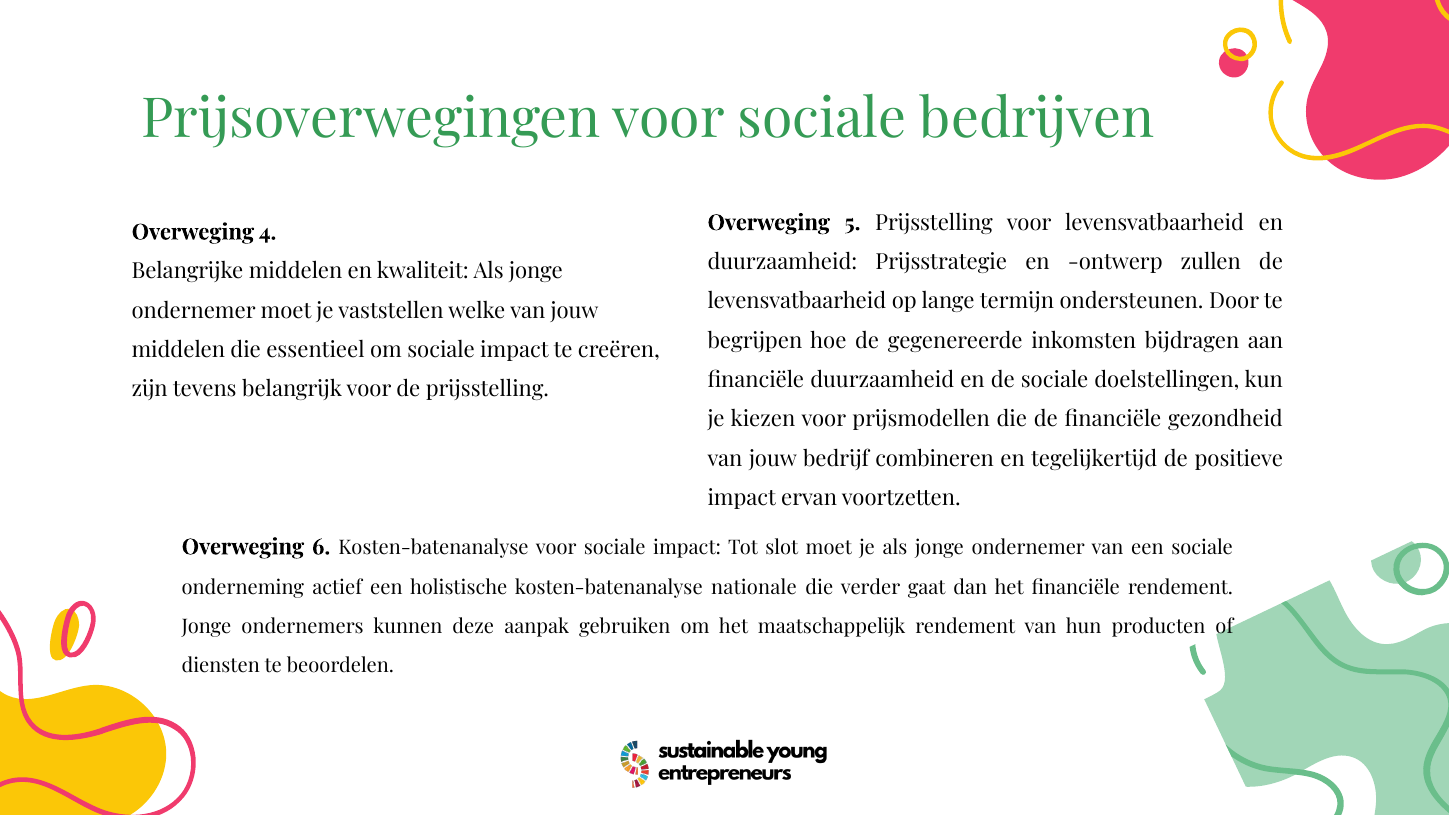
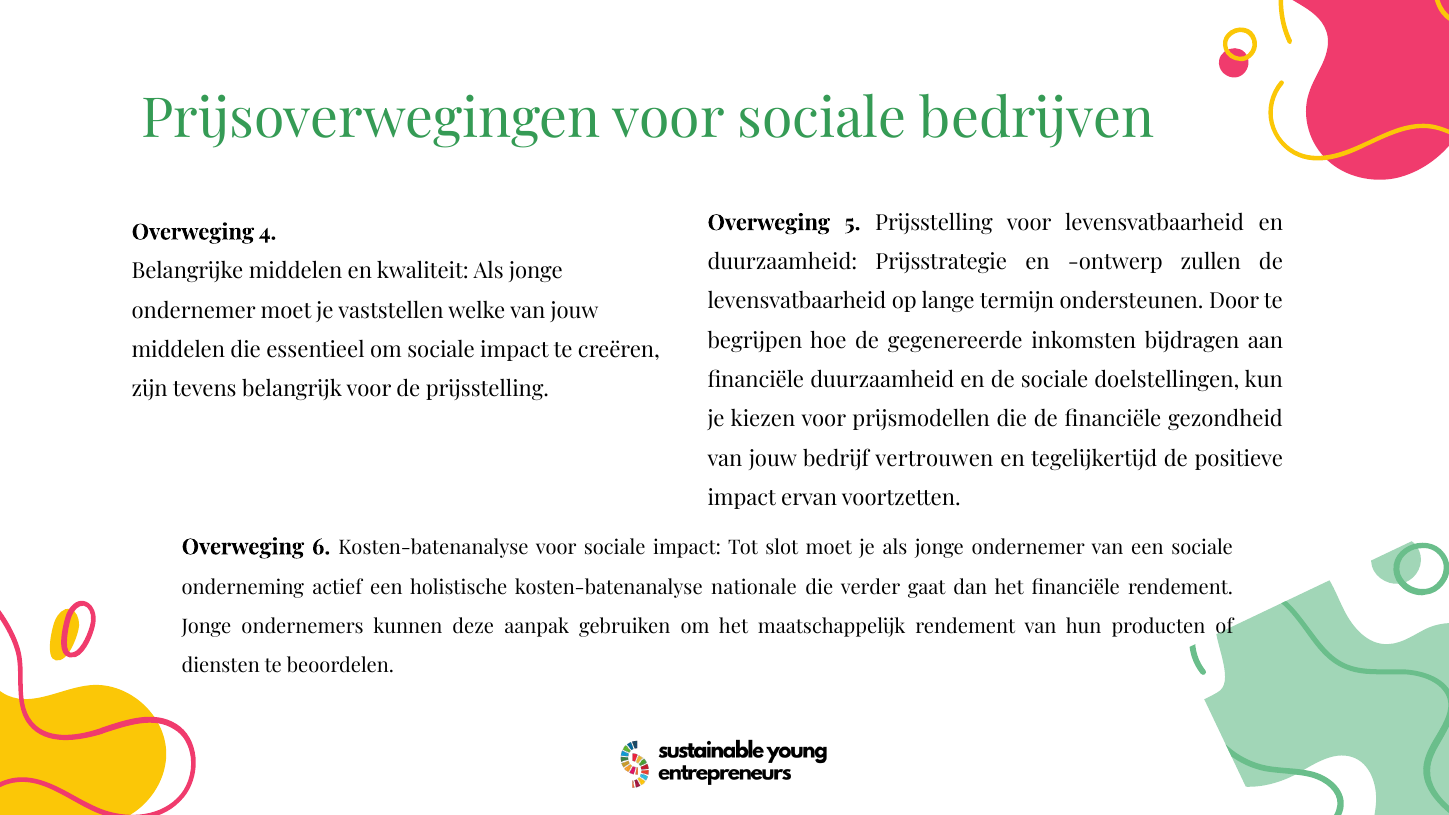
combineren: combineren -> vertrouwen
